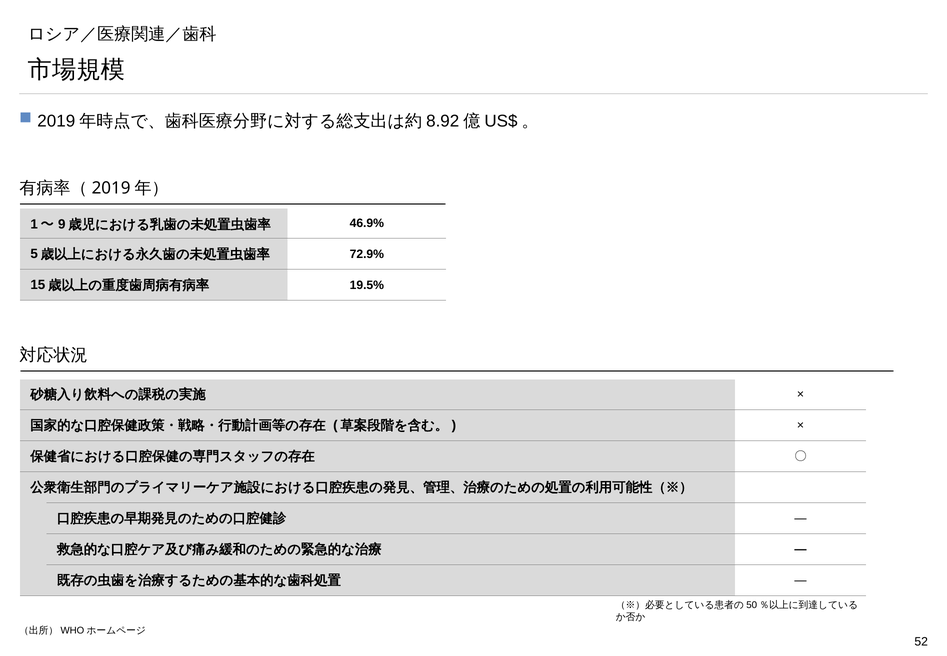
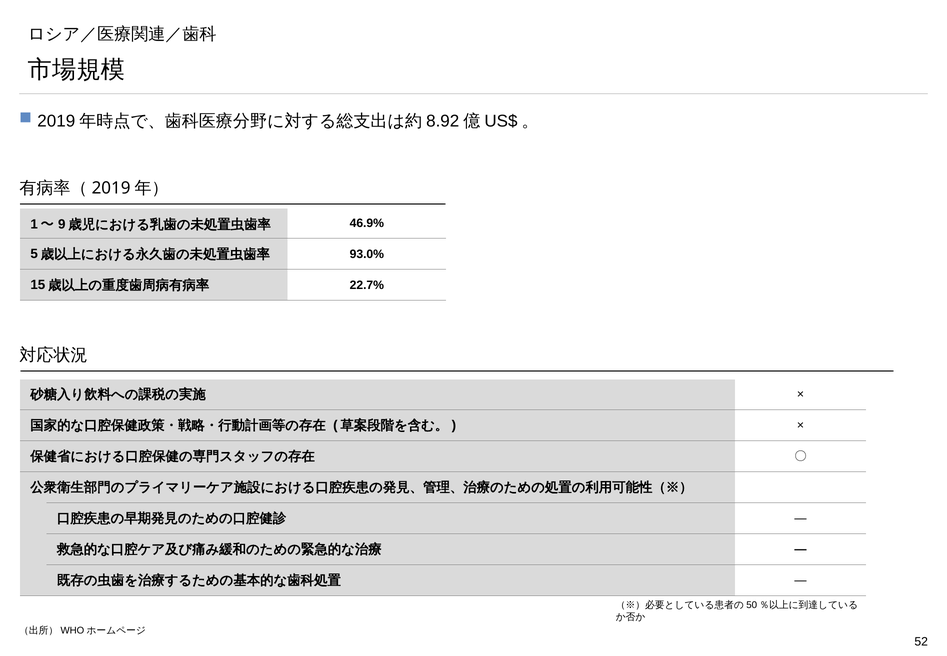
72.9%: 72.9% -> 93.0%
19.5%: 19.5% -> 22.7%
